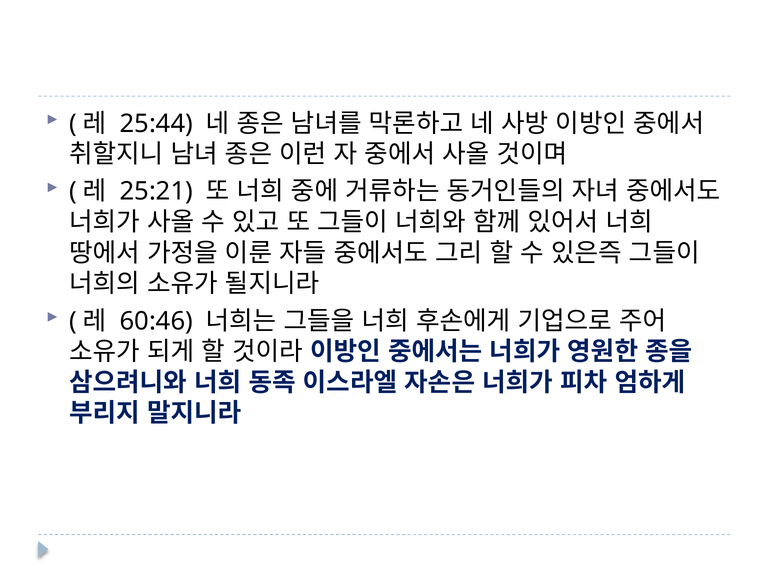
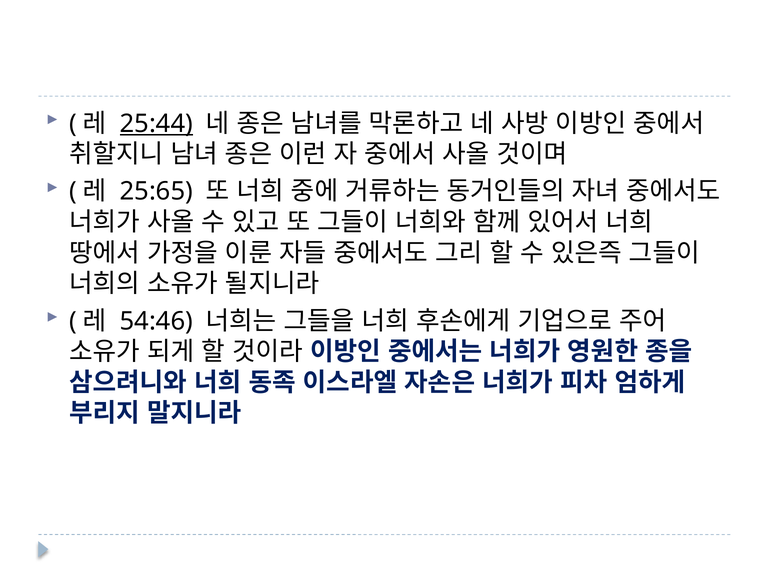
25:44 underline: none -> present
25:21: 25:21 -> 25:65
60:46: 60:46 -> 54:46
